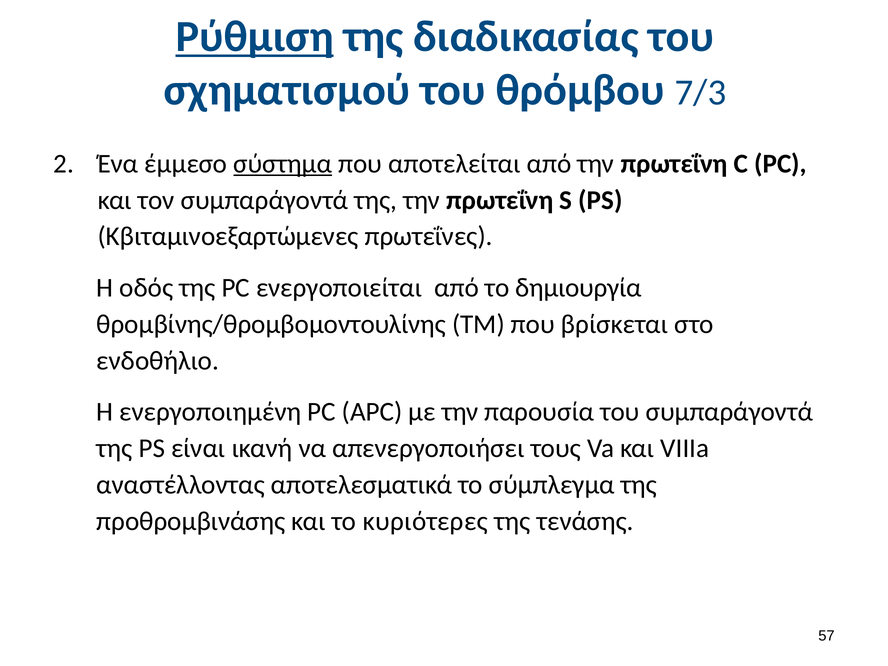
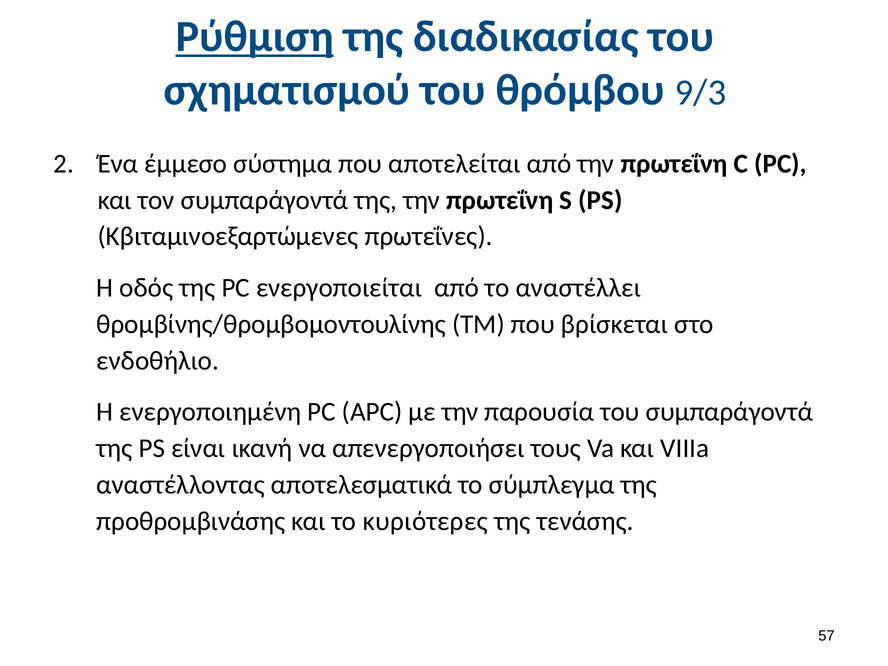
7/3: 7/3 -> 9/3
σύστημα underline: present -> none
δημιουργία: δημιουργία -> αναστέλλει
